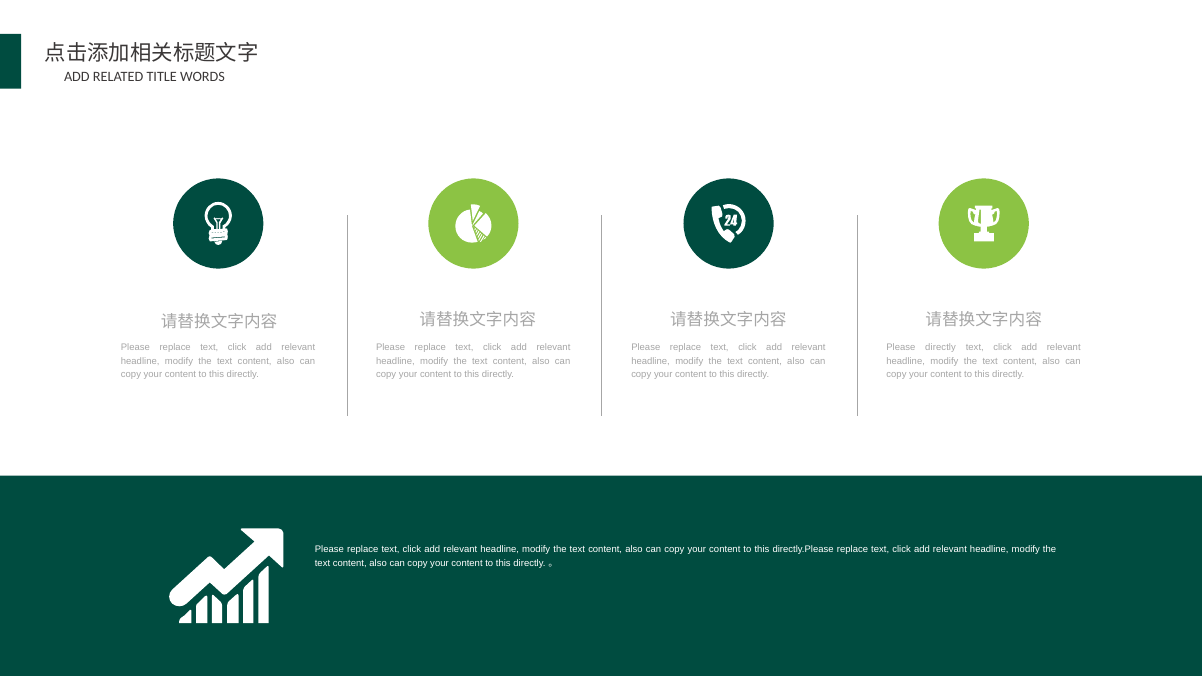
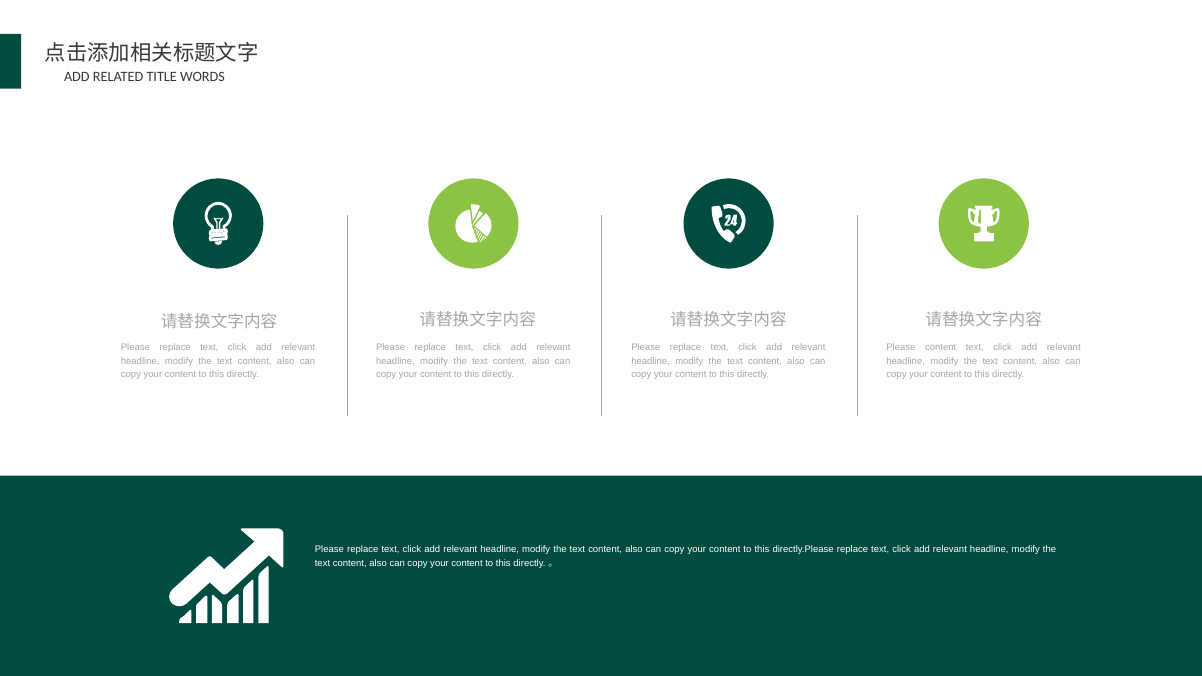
Please directly: directly -> content
